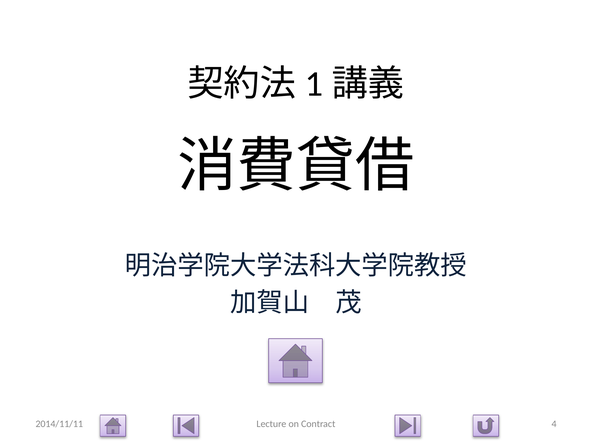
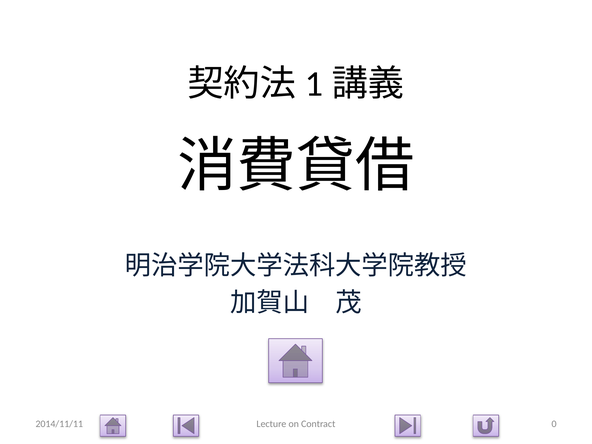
4: 4 -> 0
